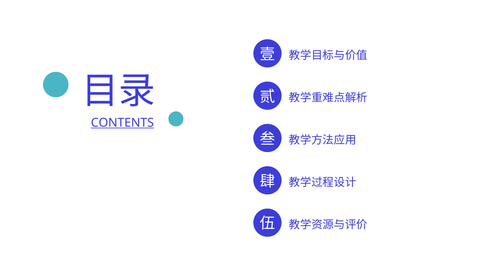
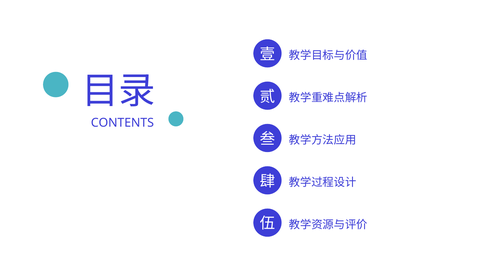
CONTENTS underline: present -> none
